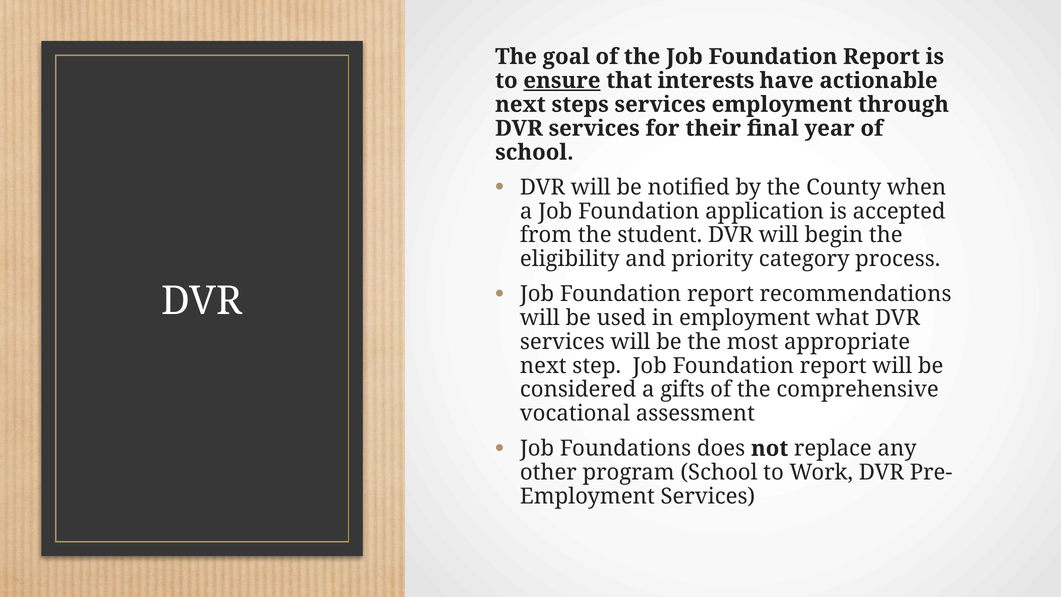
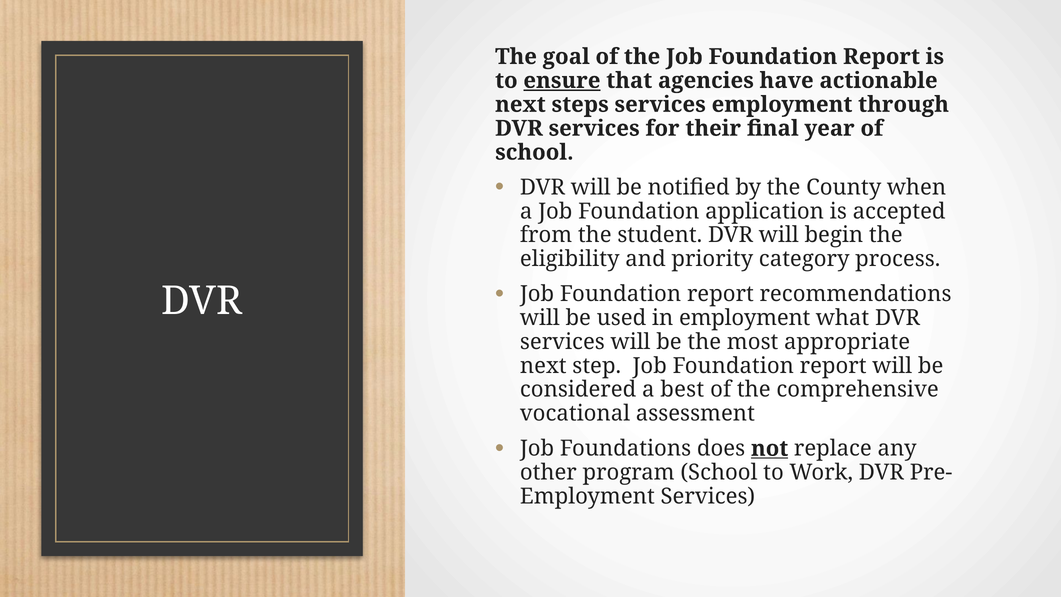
interests: interests -> agencies
gifts: gifts -> best
not underline: none -> present
